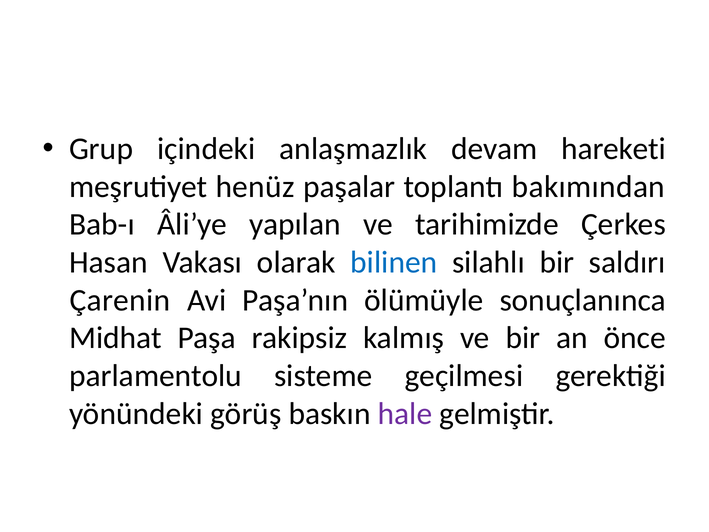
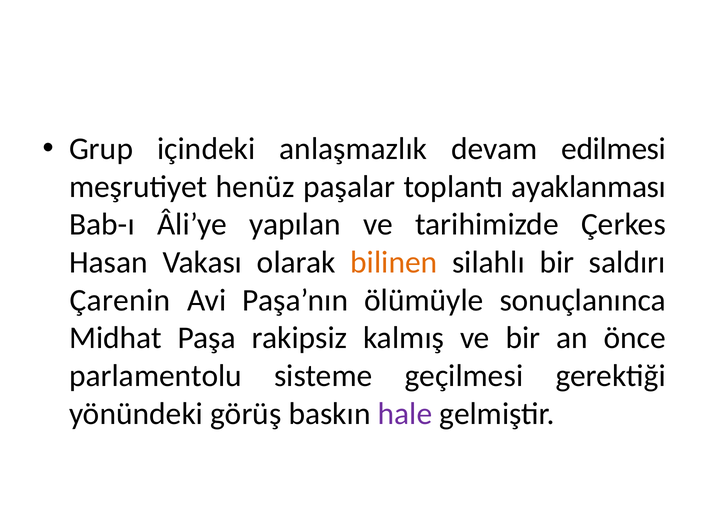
hareketi: hareketi -> edilmesi
bakımından: bakımından -> ayaklanması
bilinen colour: blue -> orange
